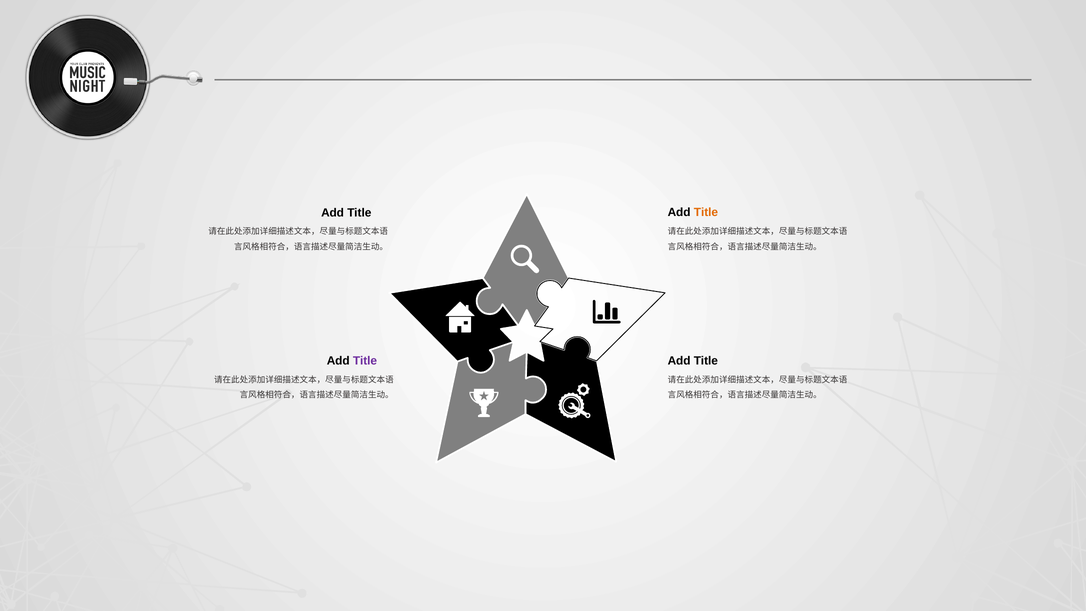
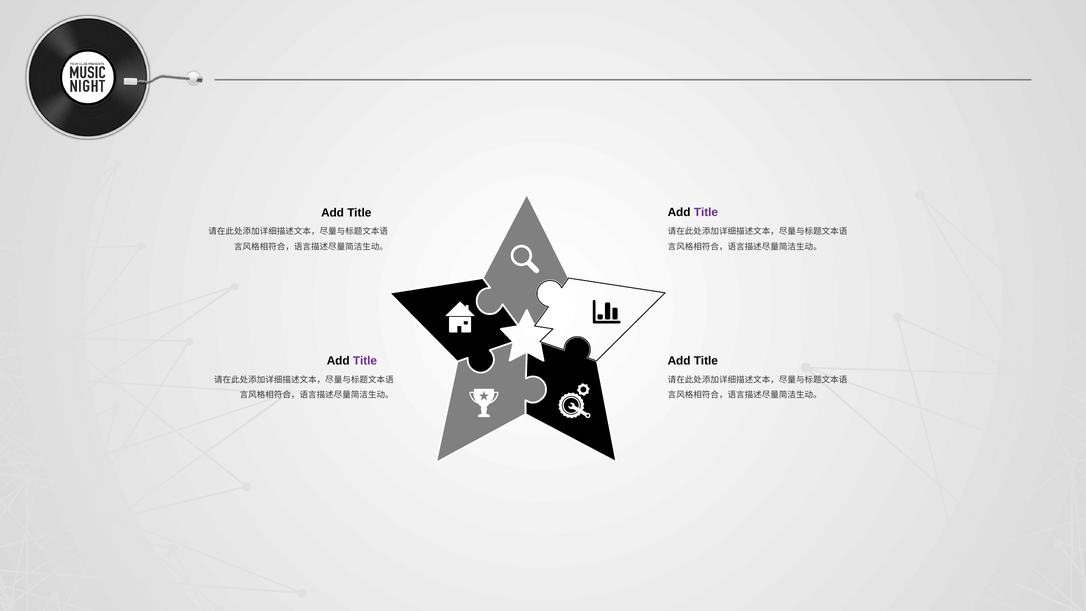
Title at (706, 213) colour: orange -> purple
